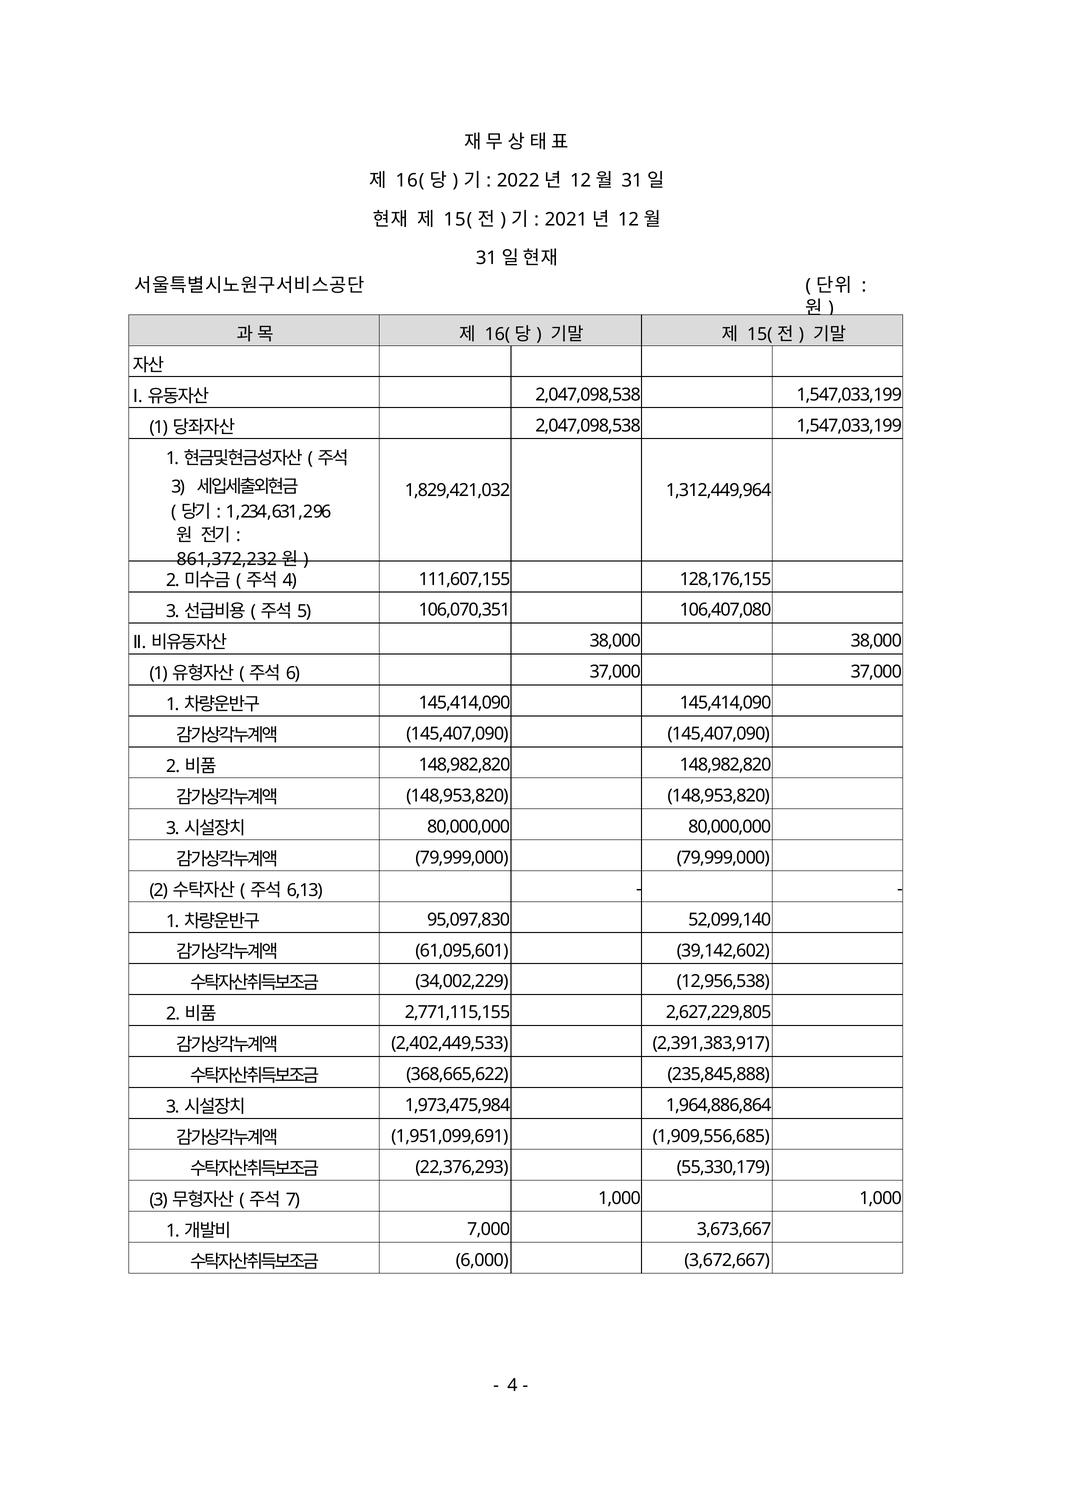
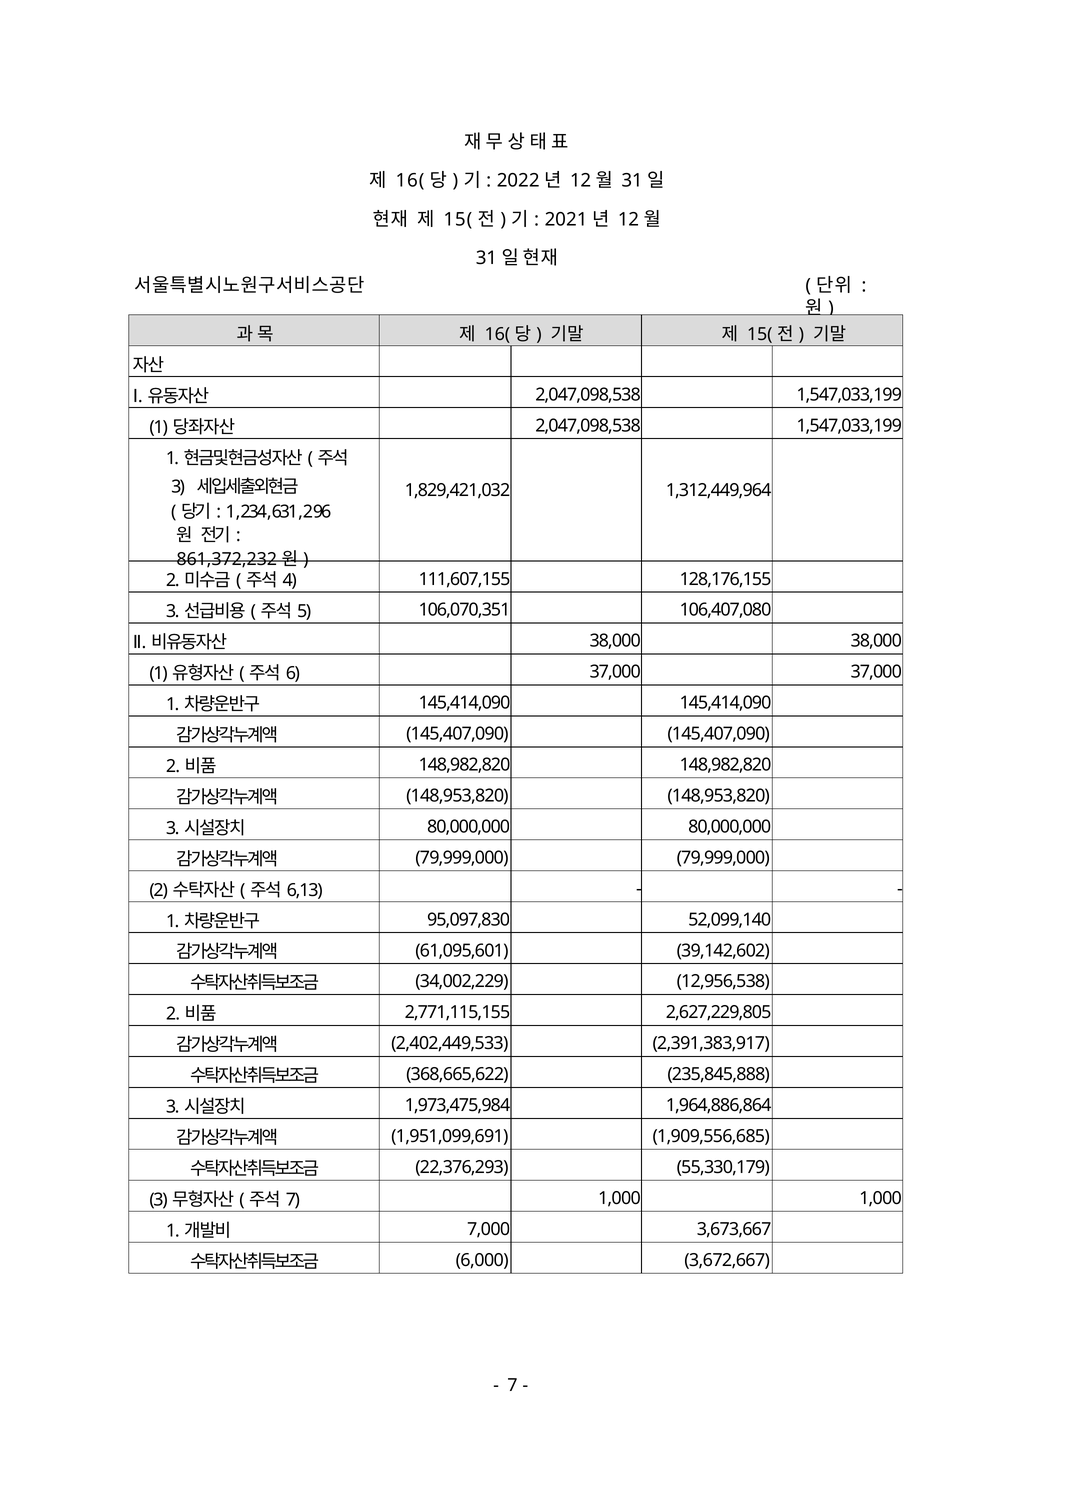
4 at (512, 1385): 4 -> 7
